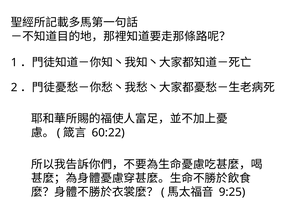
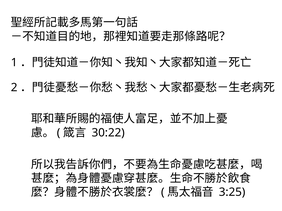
60:22: 60:22 -> 30:22
9:25: 9:25 -> 3:25
